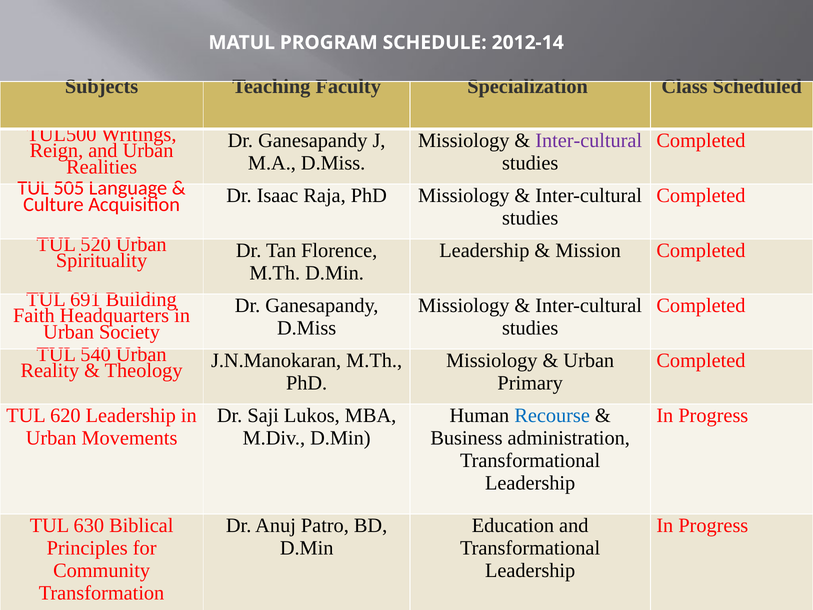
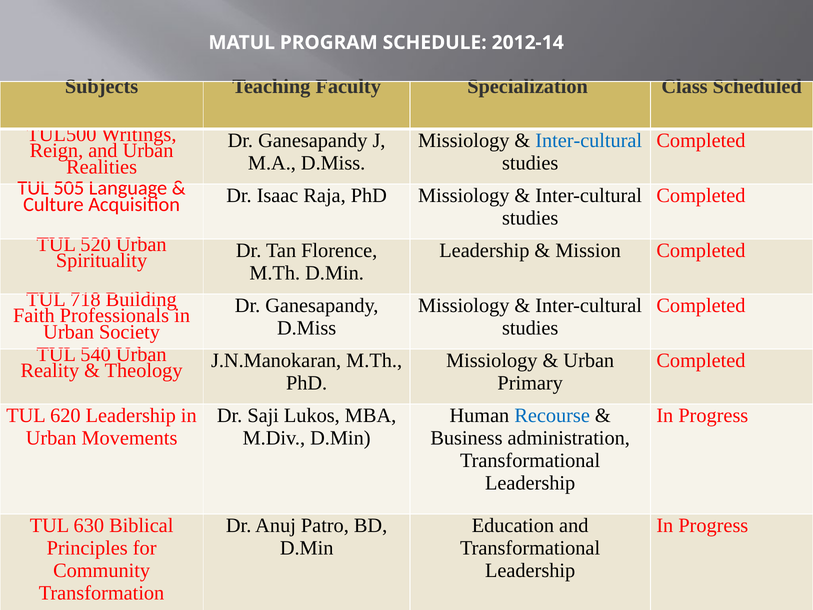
Inter-cultural at (589, 141) colour: purple -> blue
691: 691 -> 718
Headquarters: Headquarters -> Professionals
